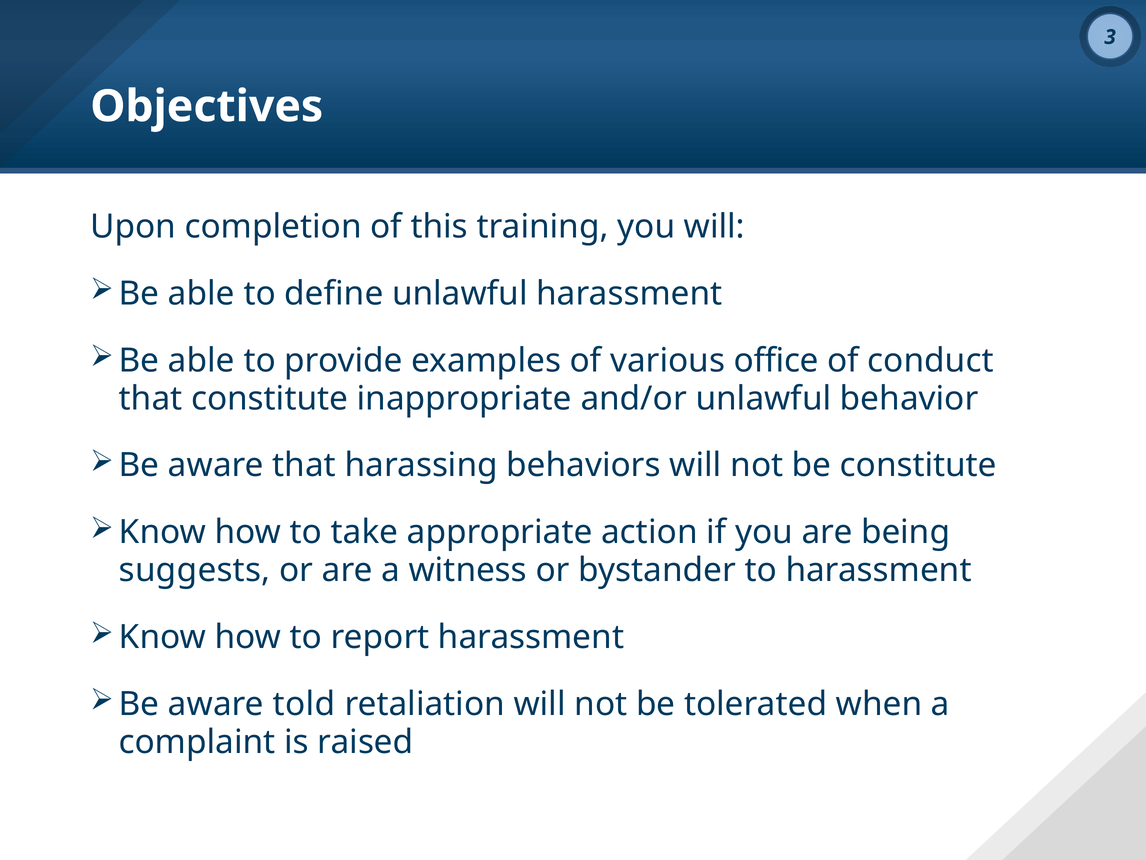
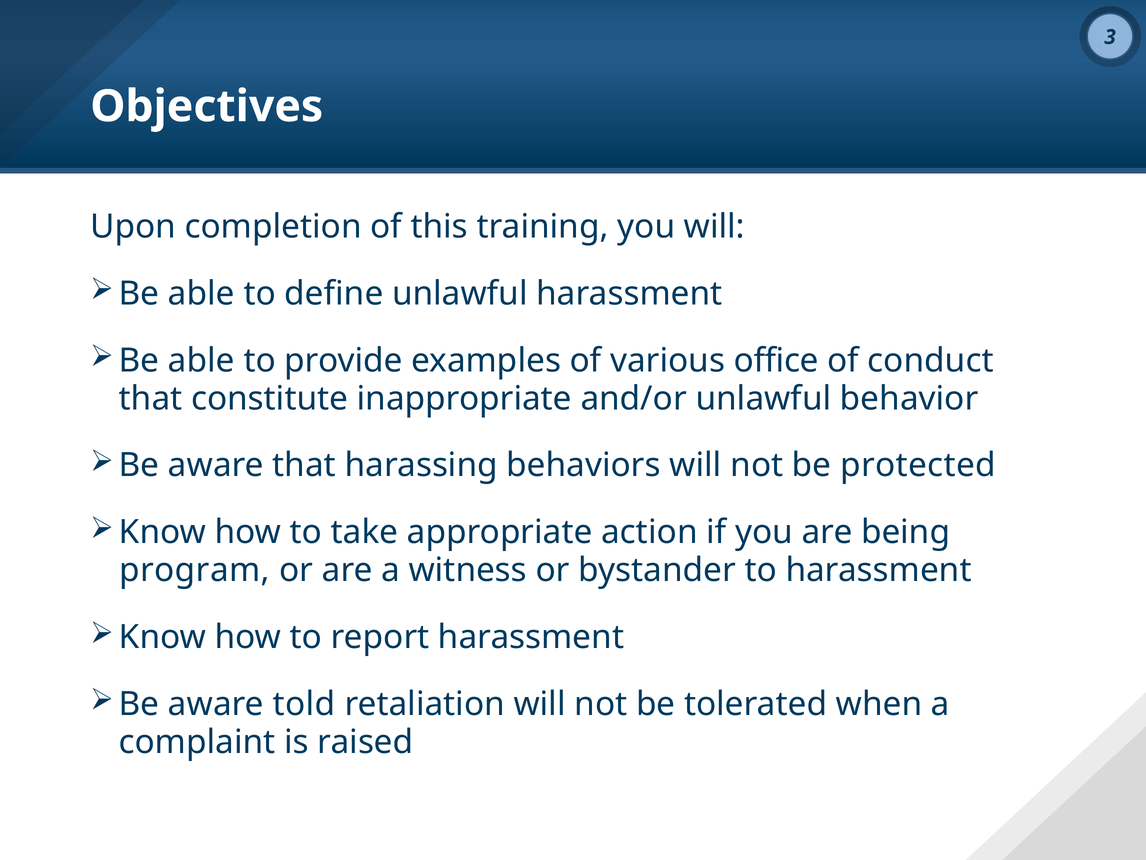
be constitute: constitute -> protected
suggests: suggests -> program
